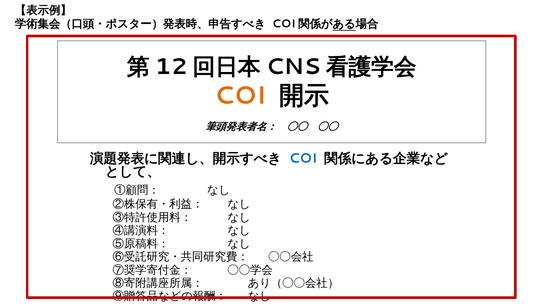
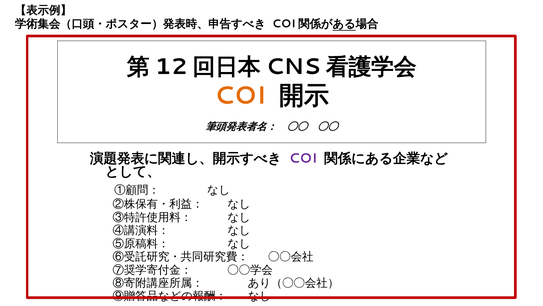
COI at (303, 158) colour: blue -> purple
